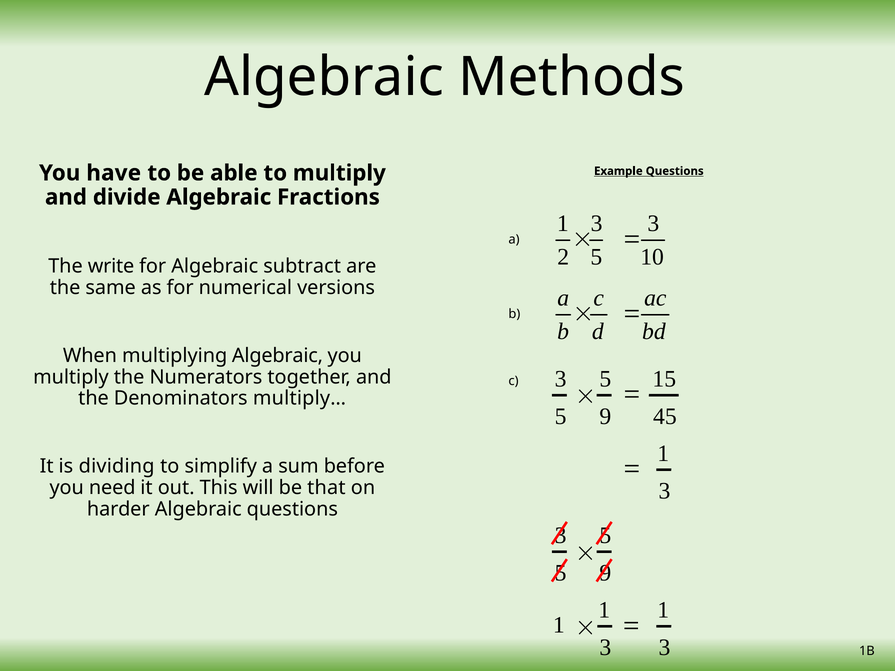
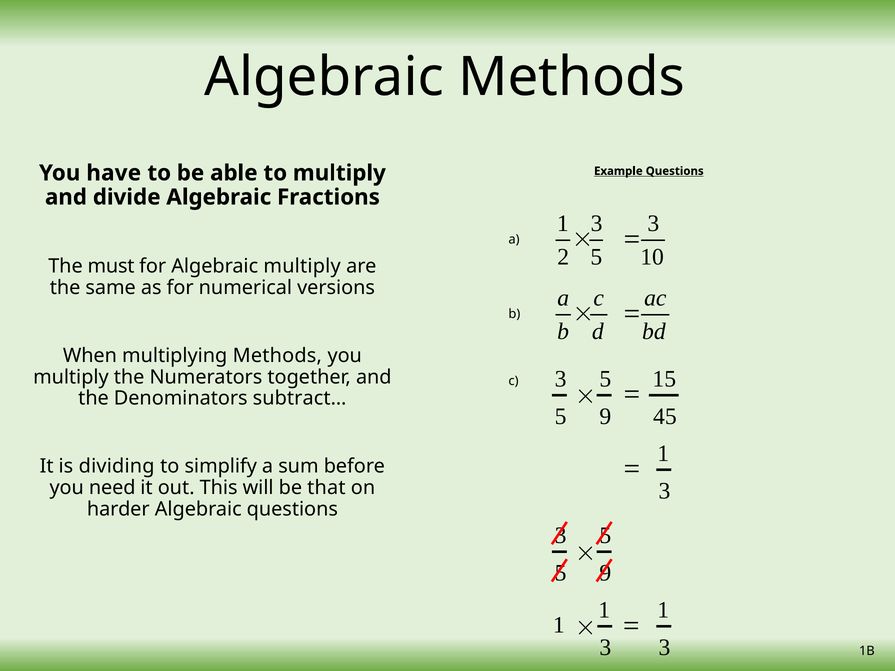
write: write -> must
Algebraic subtract: subtract -> multiply
multiplying Algebraic: Algebraic -> Methods
multiply…: multiply… -> subtract…
